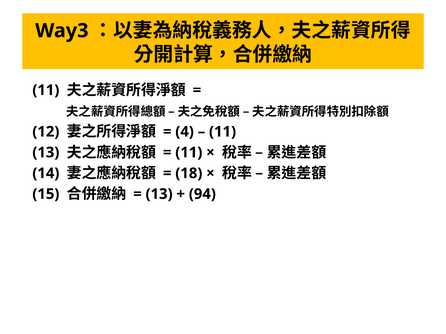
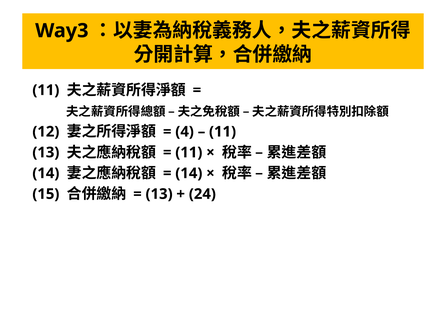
18 at (189, 173): 18 -> 14
94: 94 -> 24
